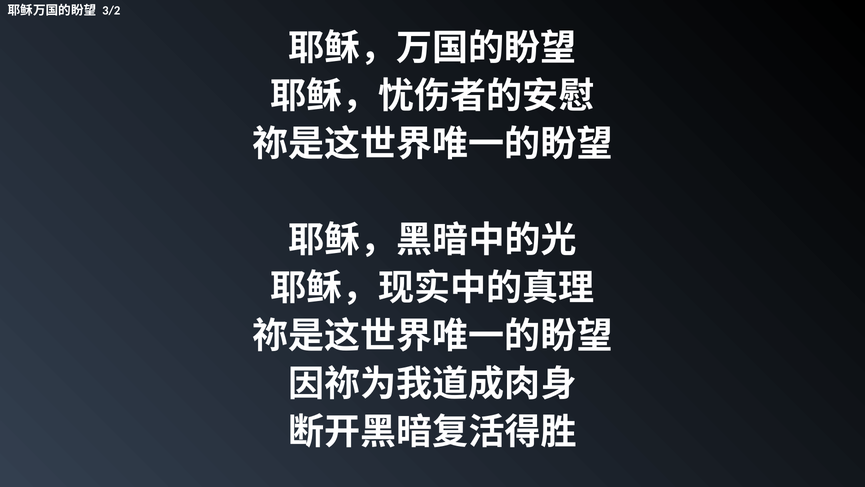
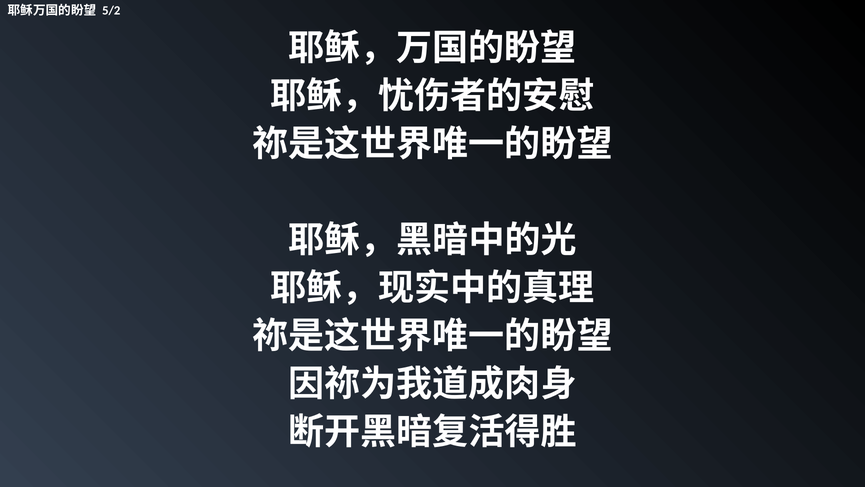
3/2: 3/2 -> 5/2
